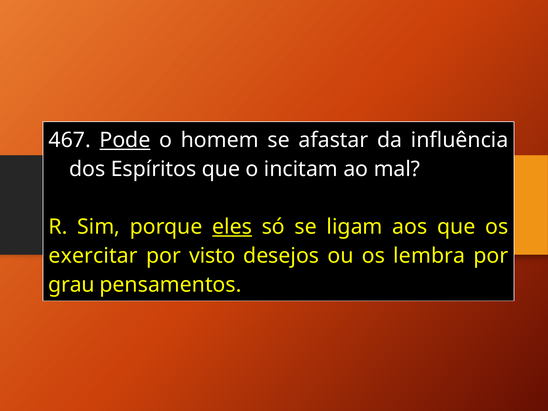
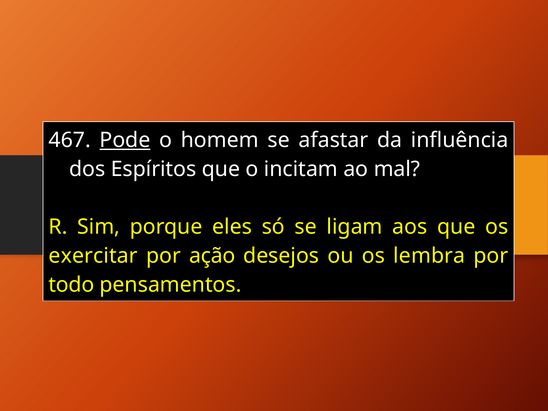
eles underline: present -> none
visto: visto -> ação
grau: grau -> todo
